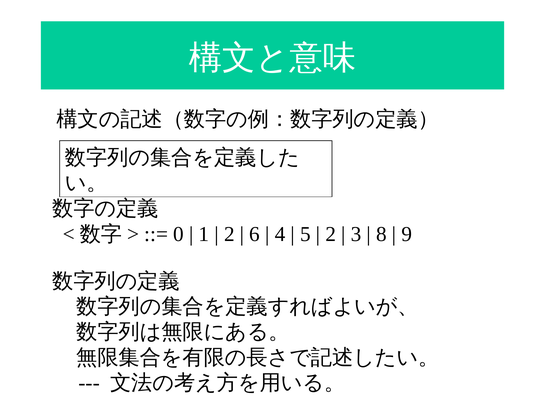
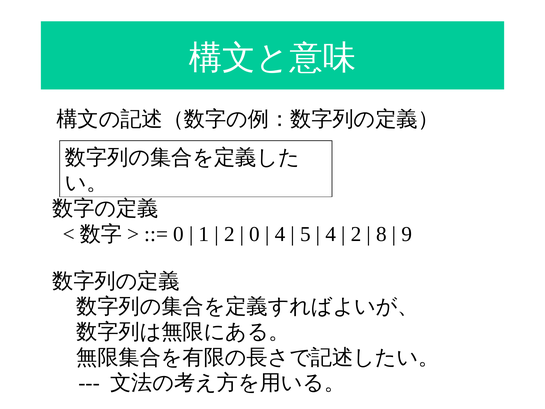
6 at (255, 234): 6 -> 0
2 at (331, 234): 2 -> 4
3 at (356, 234): 3 -> 2
